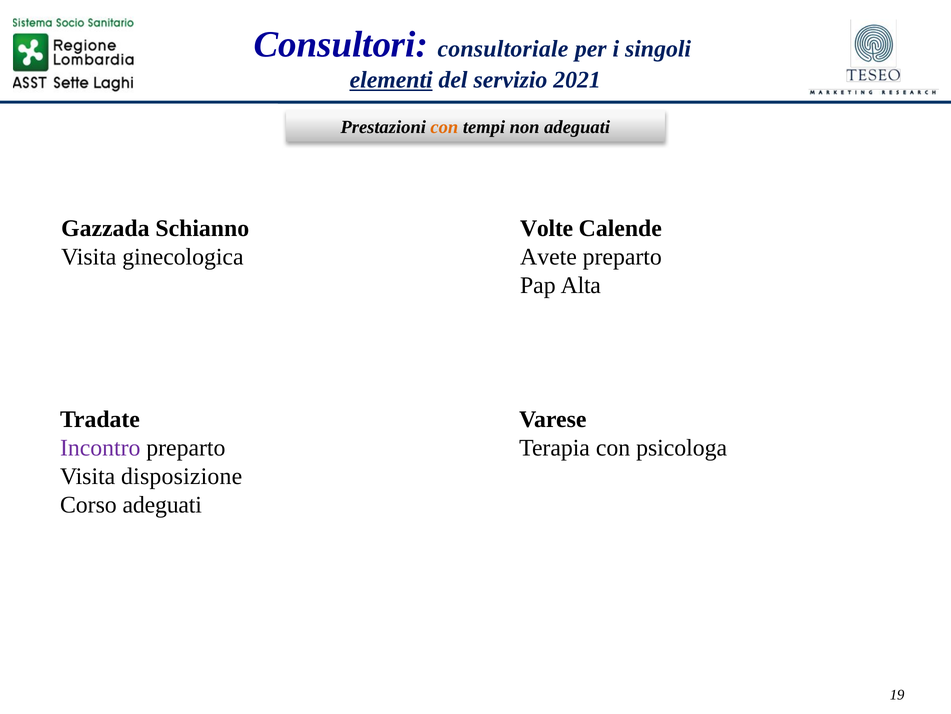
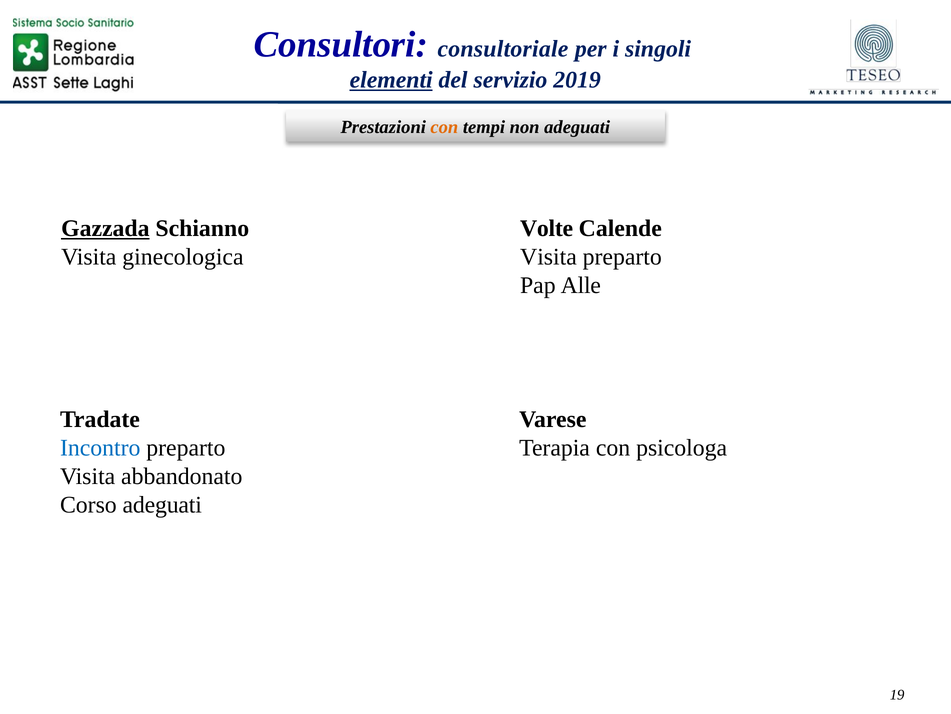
2021: 2021 -> 2019
Gazzada underline: none -> present
Avete at (548, 257): Avete -> Visita
Alta: Alta -> Alle
Incontro colour: purple -> blue
disposizione: disposizione -> abbandonato
